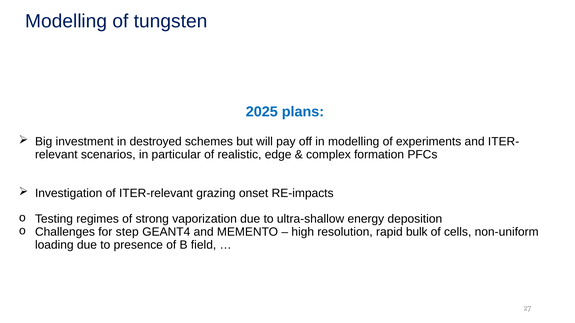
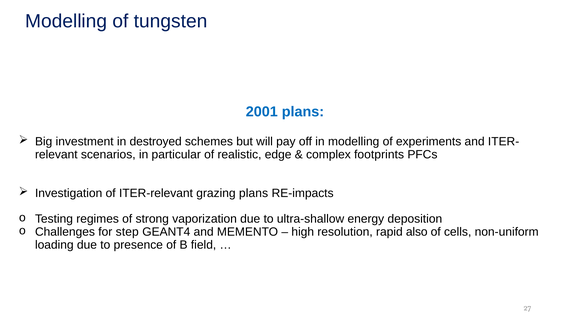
2025: 2025 -> 2001
formation: formation -> footprints
grazing onset: onset -> plans
bulk: bulk -> also
